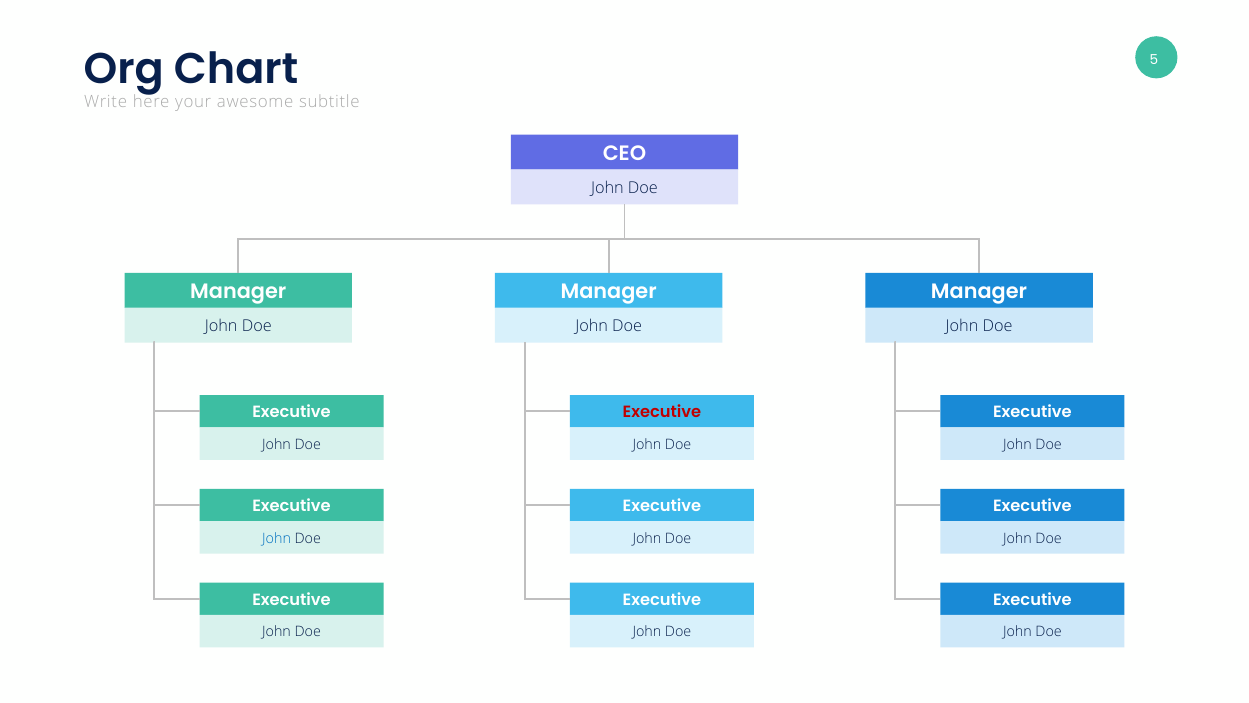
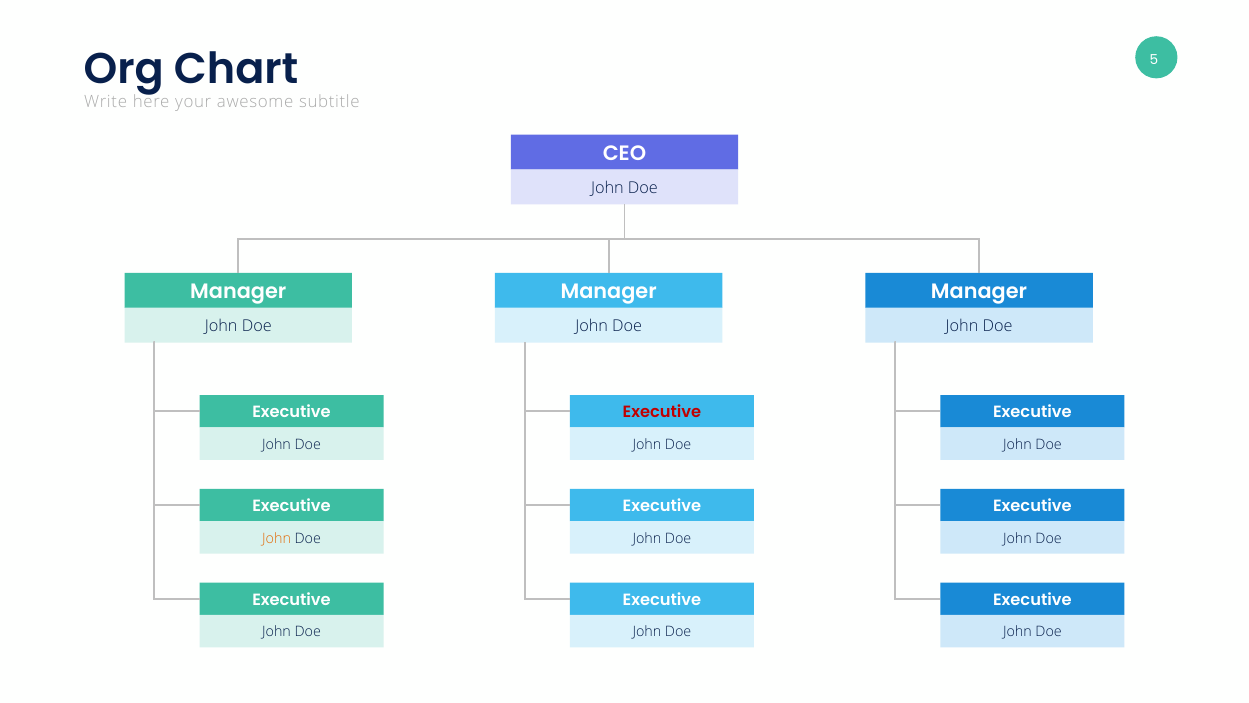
John at (277, 538) colour: blue -> orange
